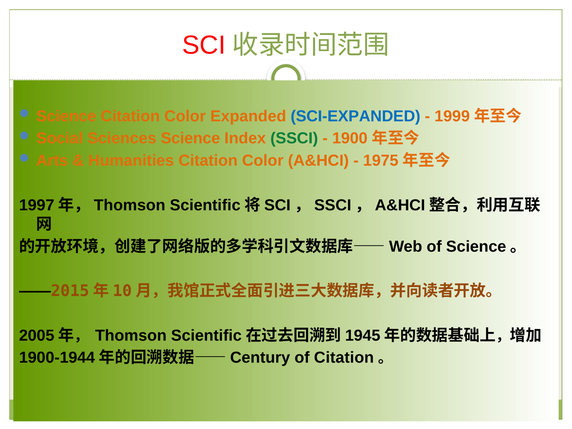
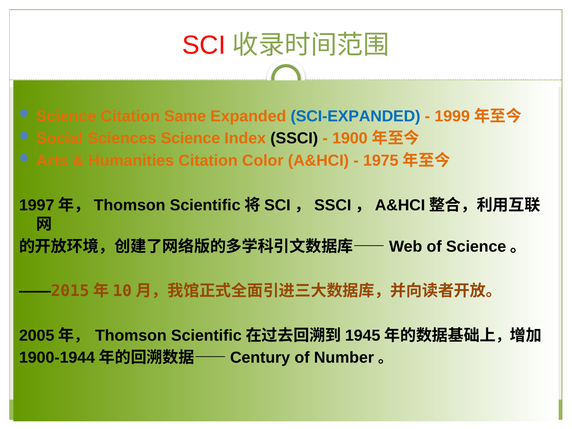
Science Citation Color: Color -> Same
SSCI colour: green -> black
of Citation: Citation -> Number
